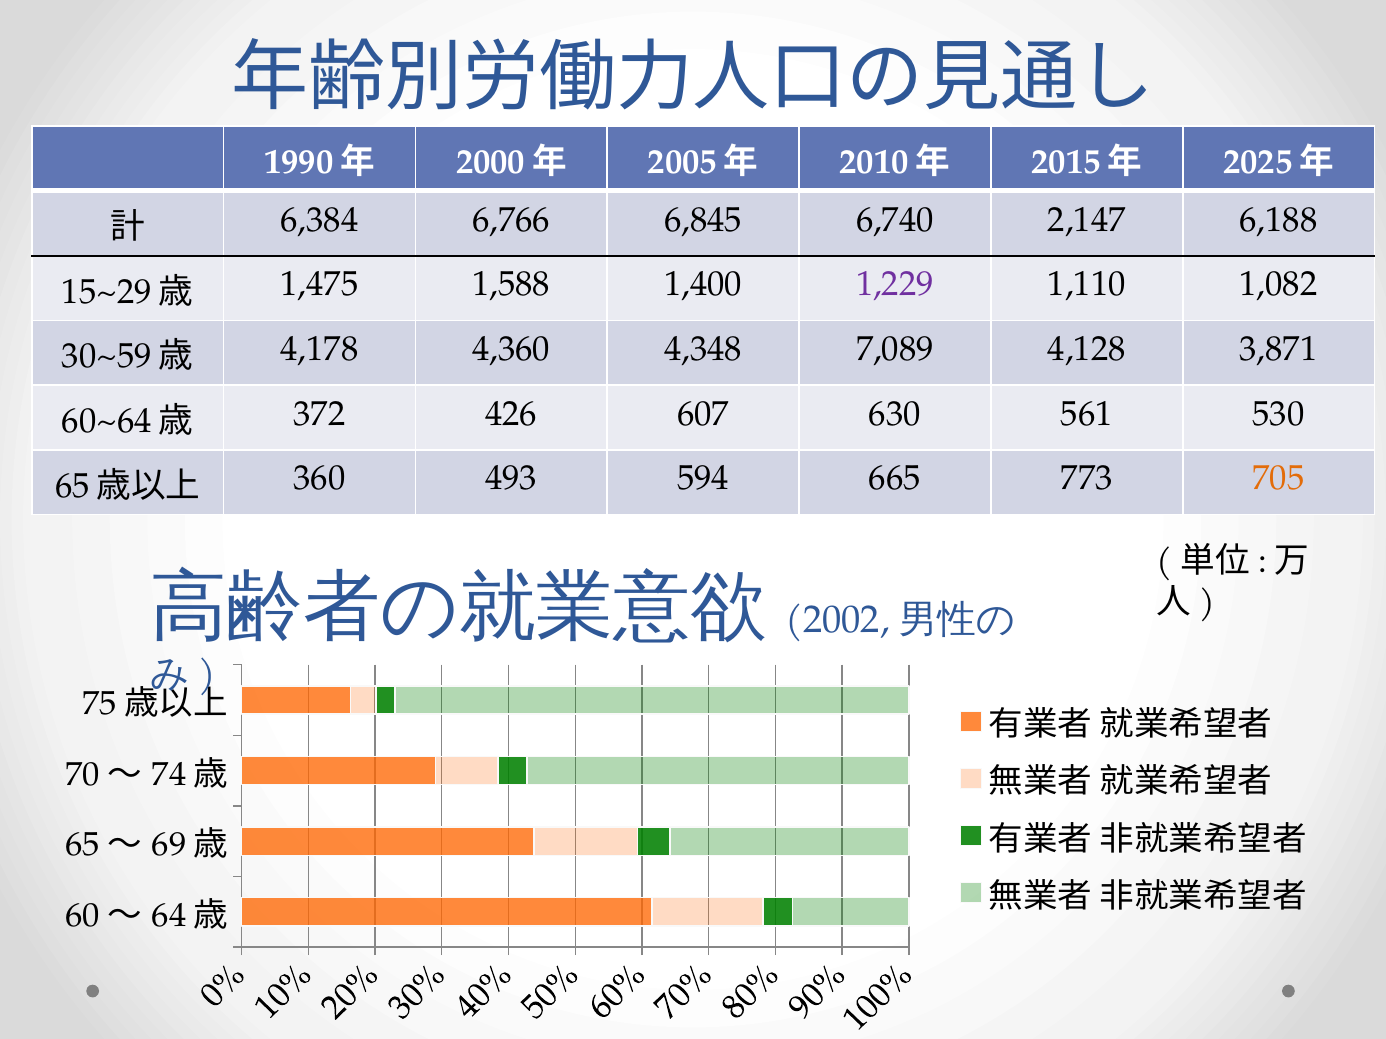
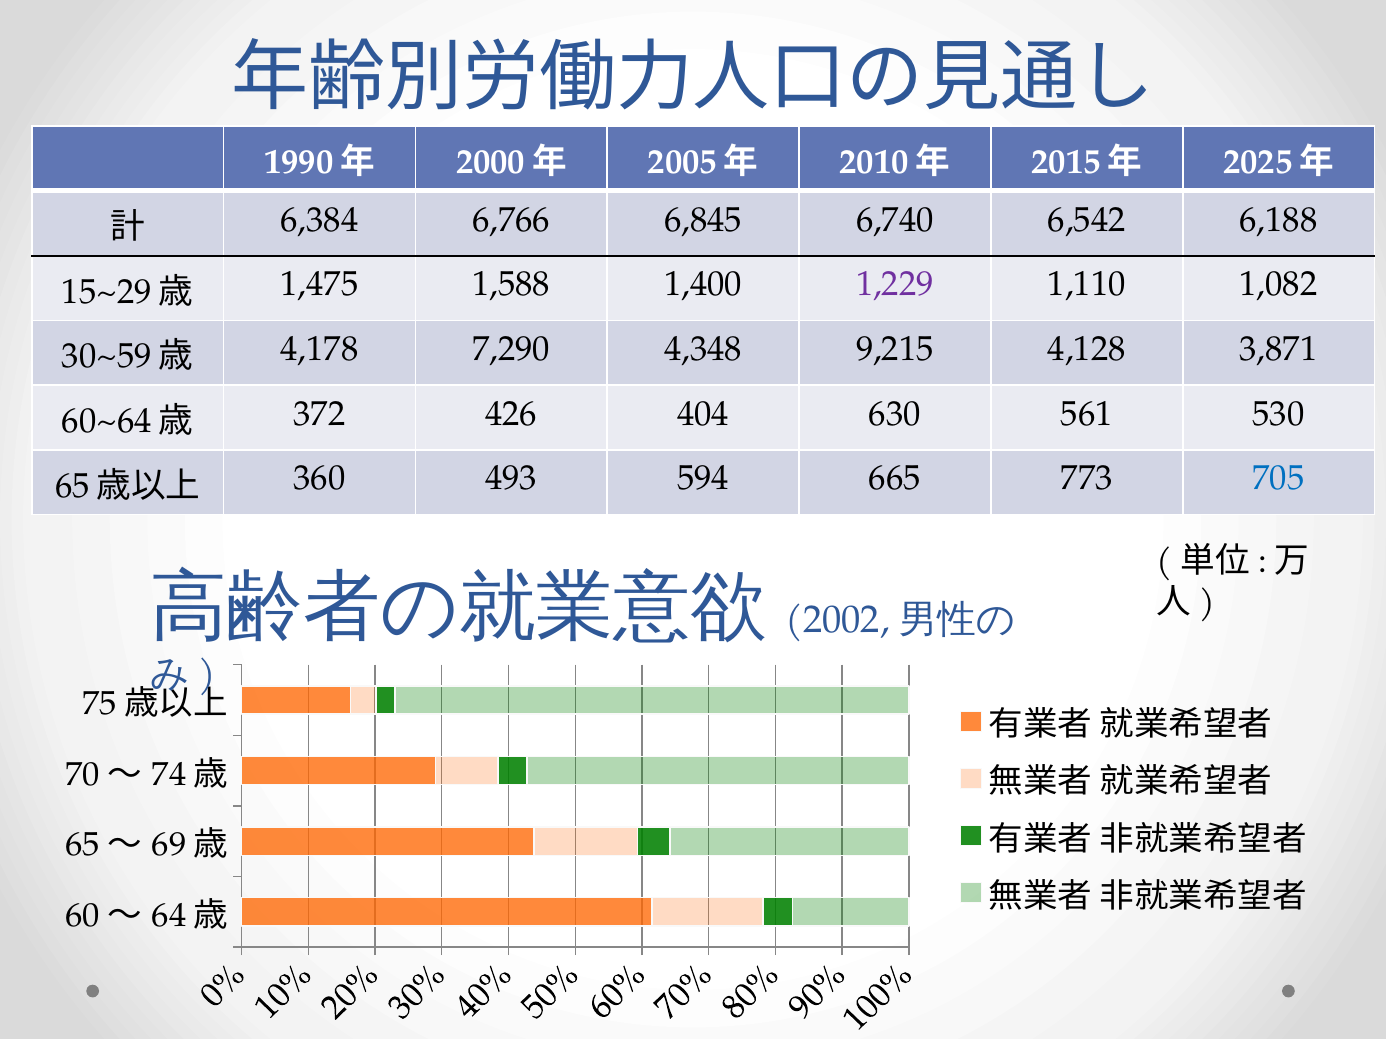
2,147: 2,147 -> 6,542
4,360: 4,360 -> 7,290
7,089: 7,089 -> 9,215
607: 607 -> 404
705 colour: orange -> blue
